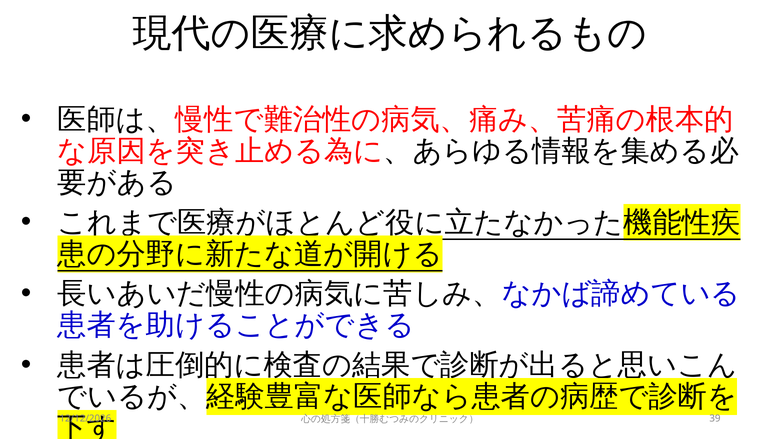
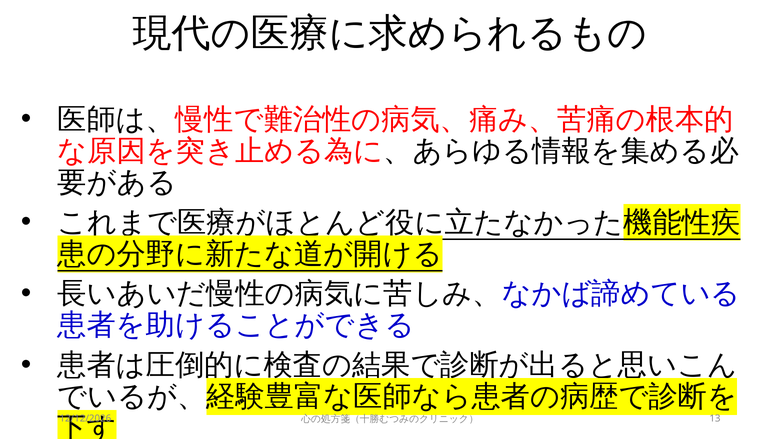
39: 39 -> 13
